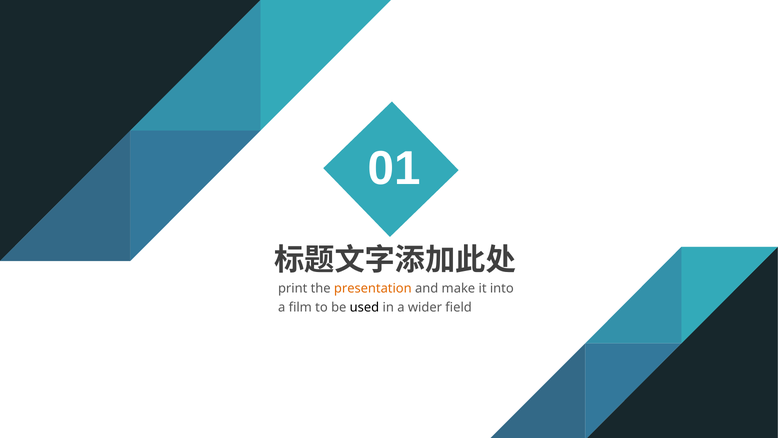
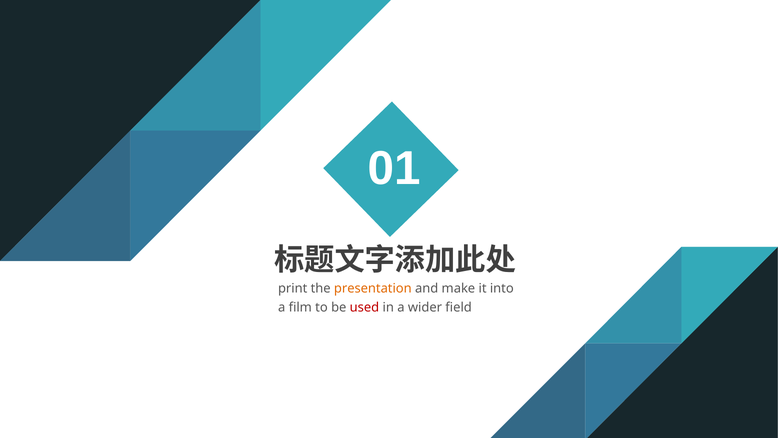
used colour: black -> red
